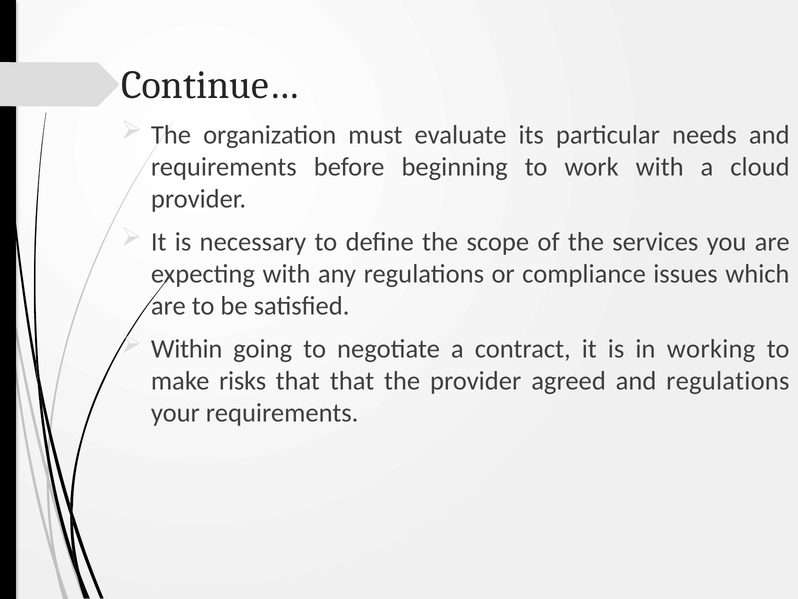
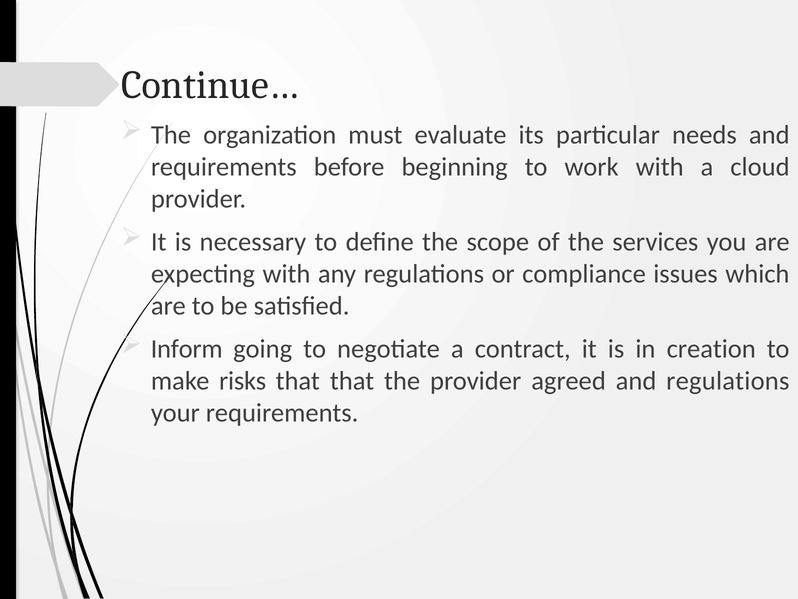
Within: Within -> Inform
working: working -> creation
